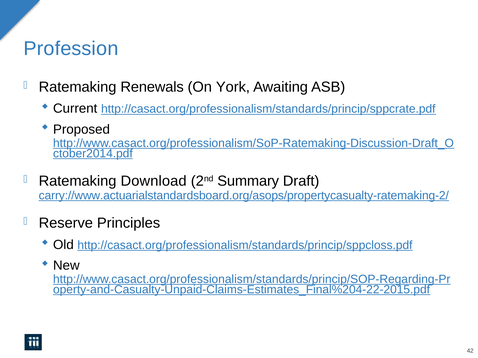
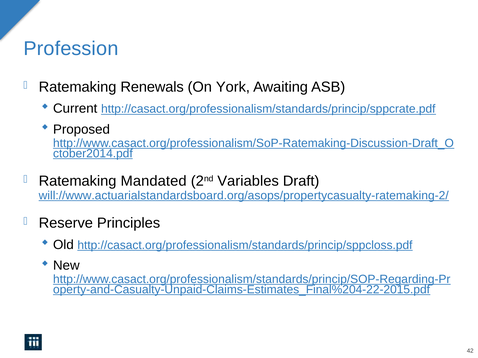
Download: Download -> Mandated
Summary: Summary -> Variables
carry://www.actuarialstandardsboard.org/asops/propertycasualty-ratemaking-2/: carry://www.actuarialstandardsboard.org/asops/propertycasualty-ratemaking-2/ -> will://www.actuarialstandardsboard.org/asops/propertycasualty-ratemaking-2/
